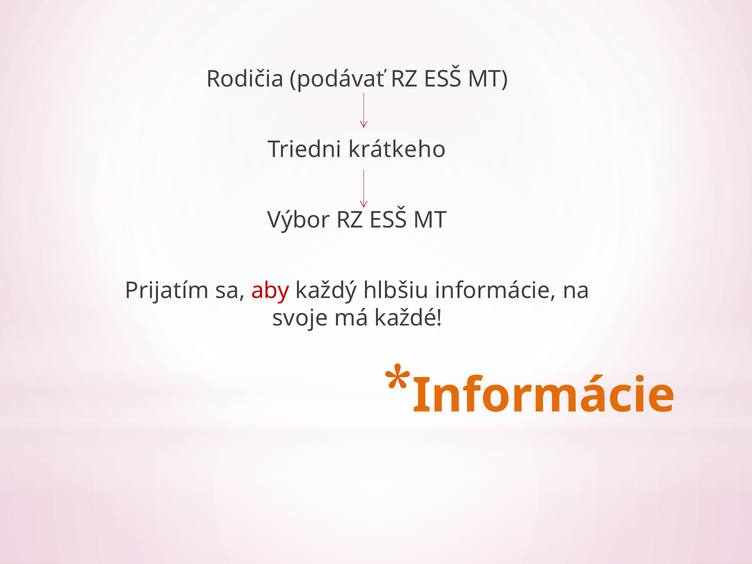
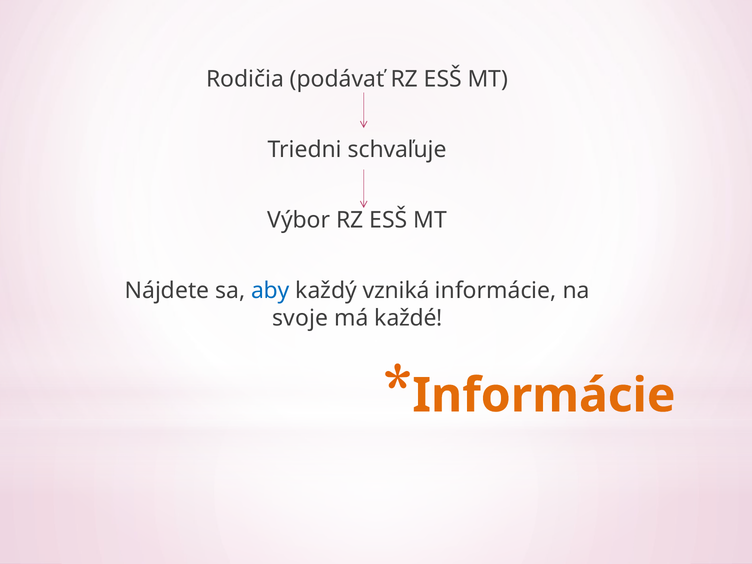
krátkeho: krátkeho -> schvaľuje
Prijatím: Prijatím -> Nájdete
aby colour: red -> blue
hlbšiu: hlbšiu -> vzniká
